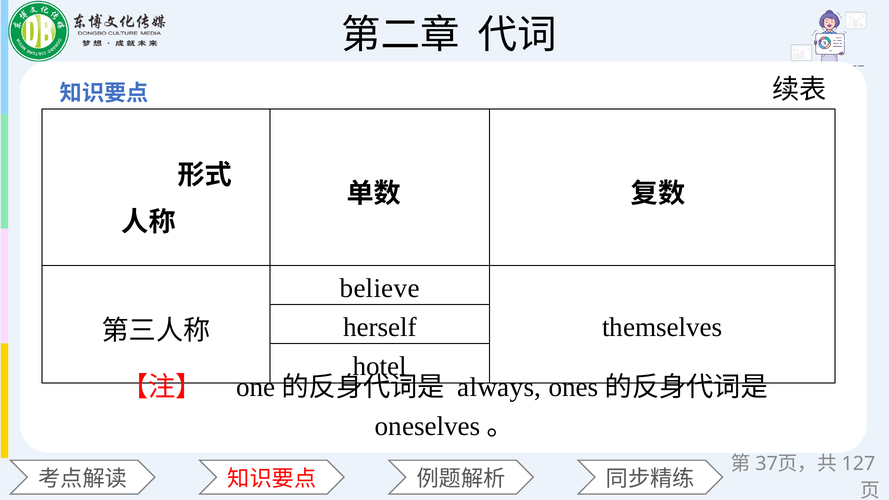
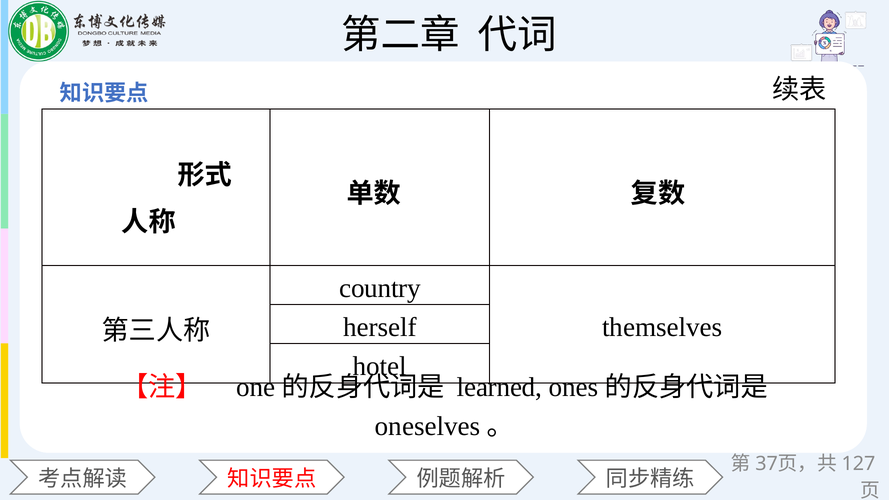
believe: believe -> country
always: always -> learned
